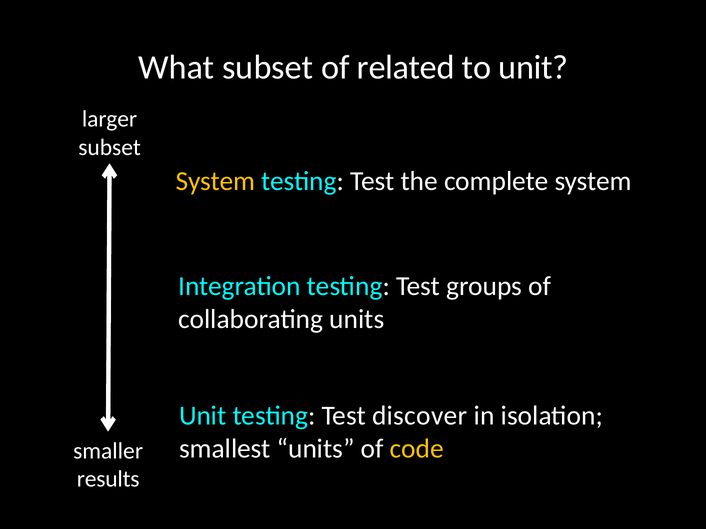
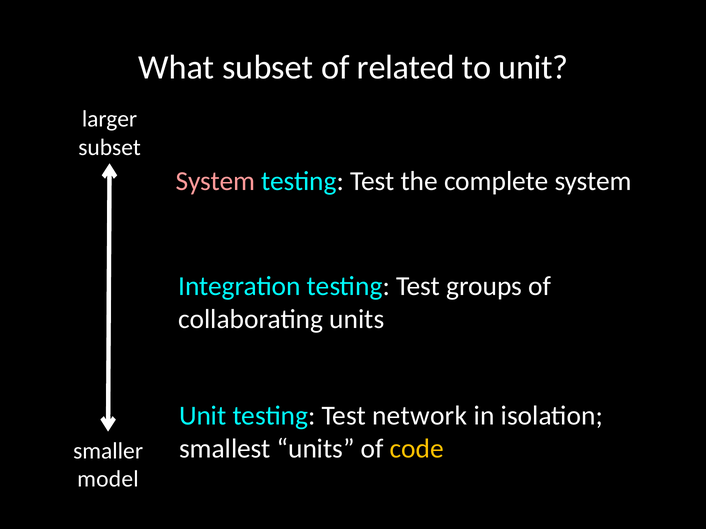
System at (216, 181) colour: yellow -> pink
discover: discover -> network
results: results -> model
